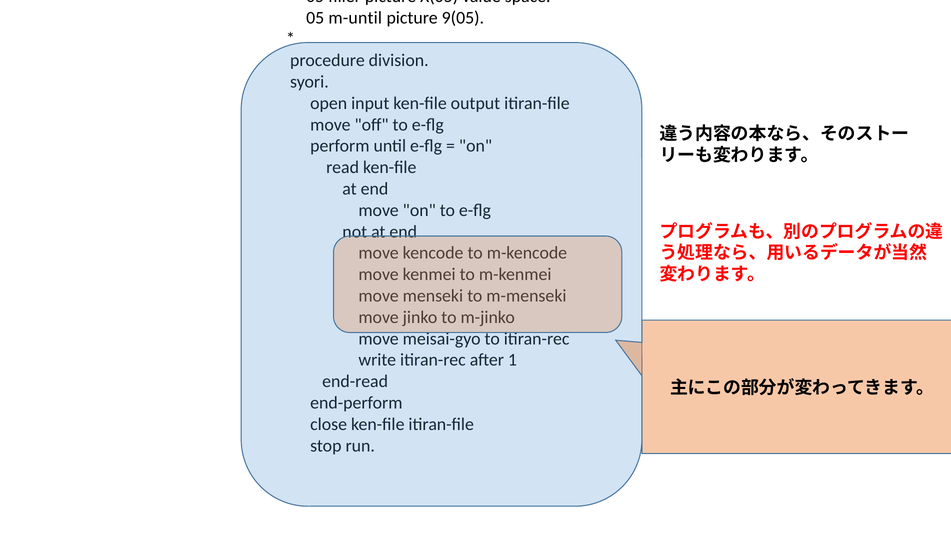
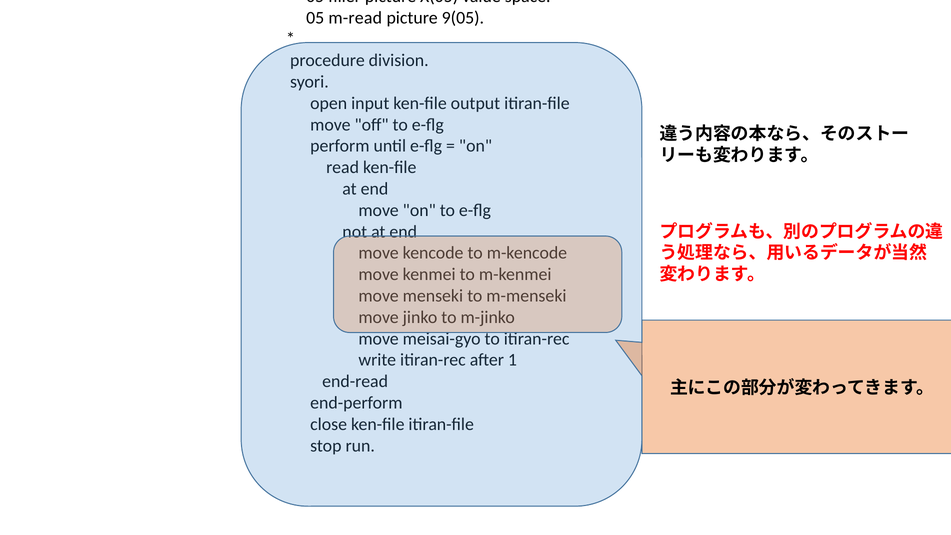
m-until: m-until -> m-read
